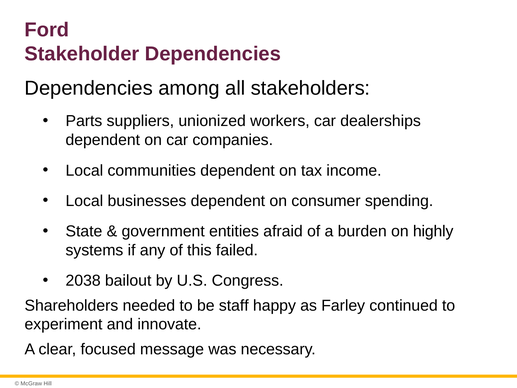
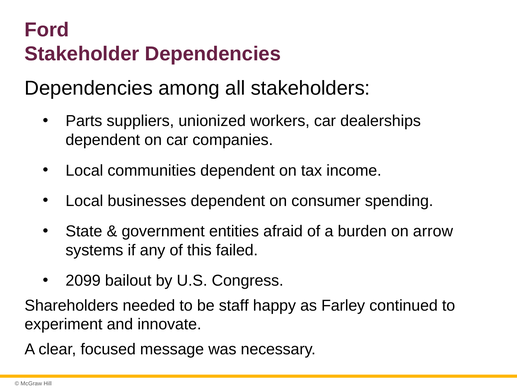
highly: highly -> arrow
2038: 2038 -> 2099
